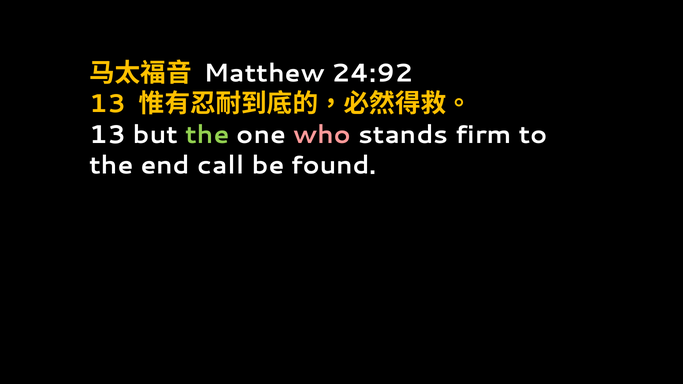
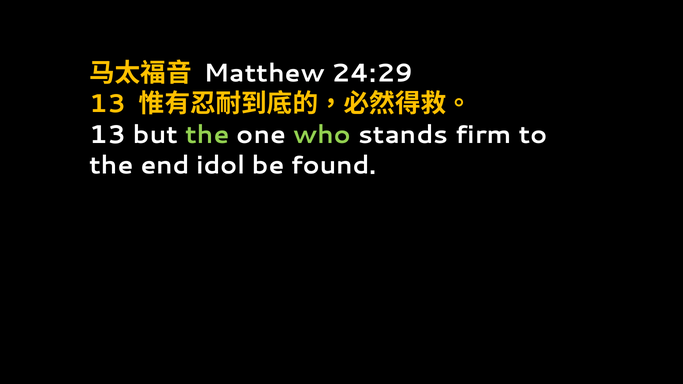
24:92: 24:92 -> 24:29
who colour: pink -> light green
call: call -> idol
